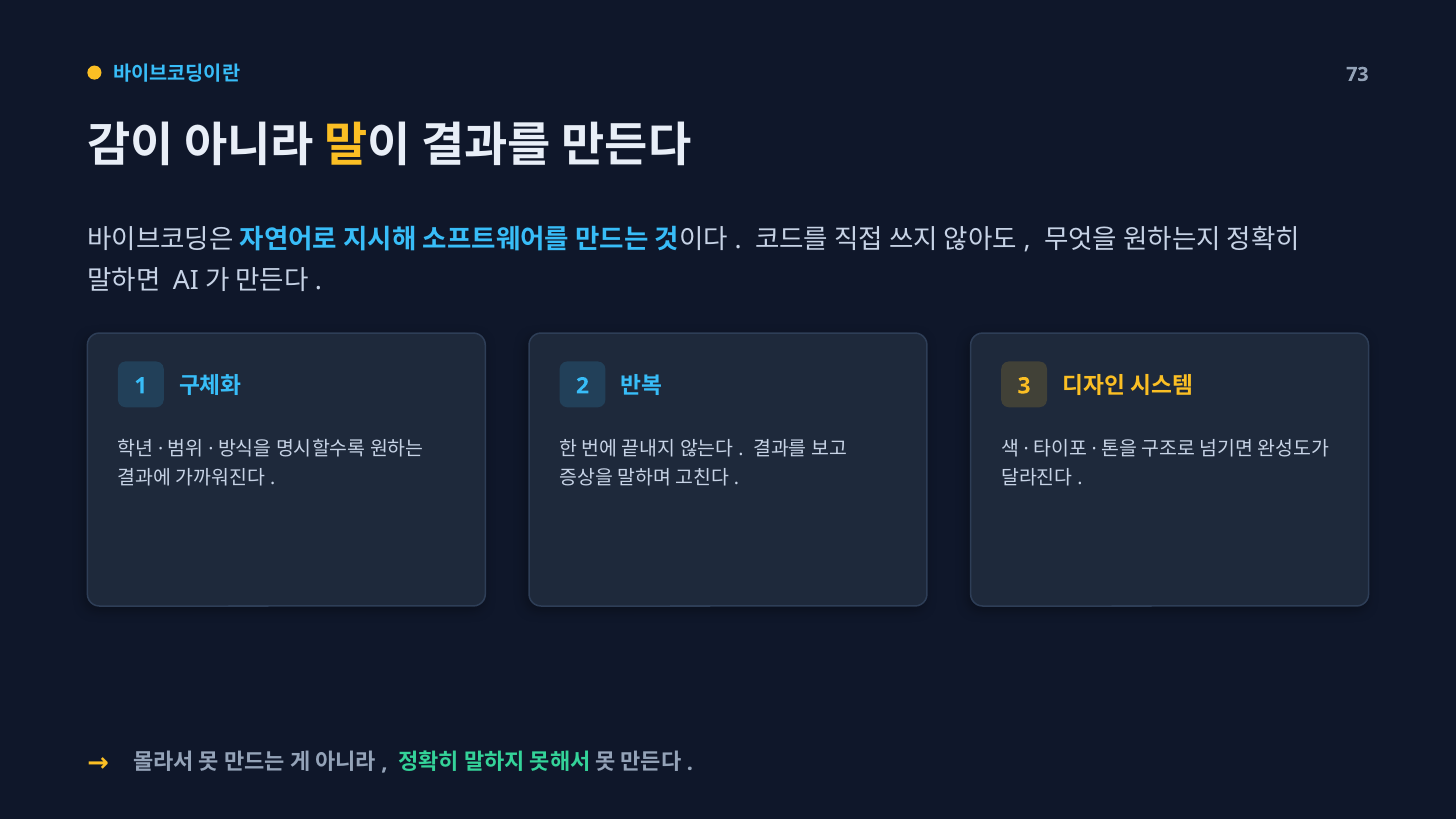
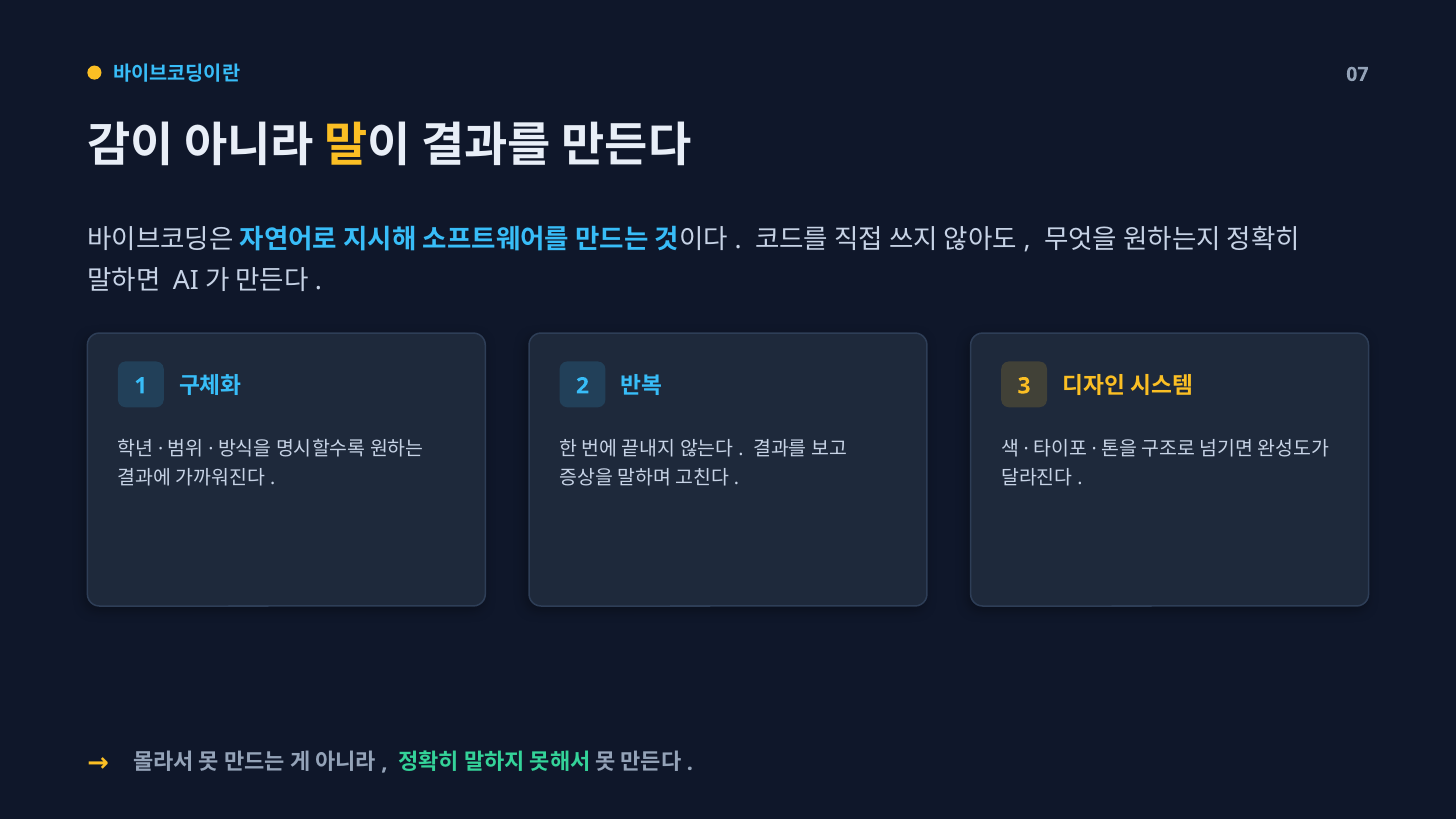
73: 73 -> 07
